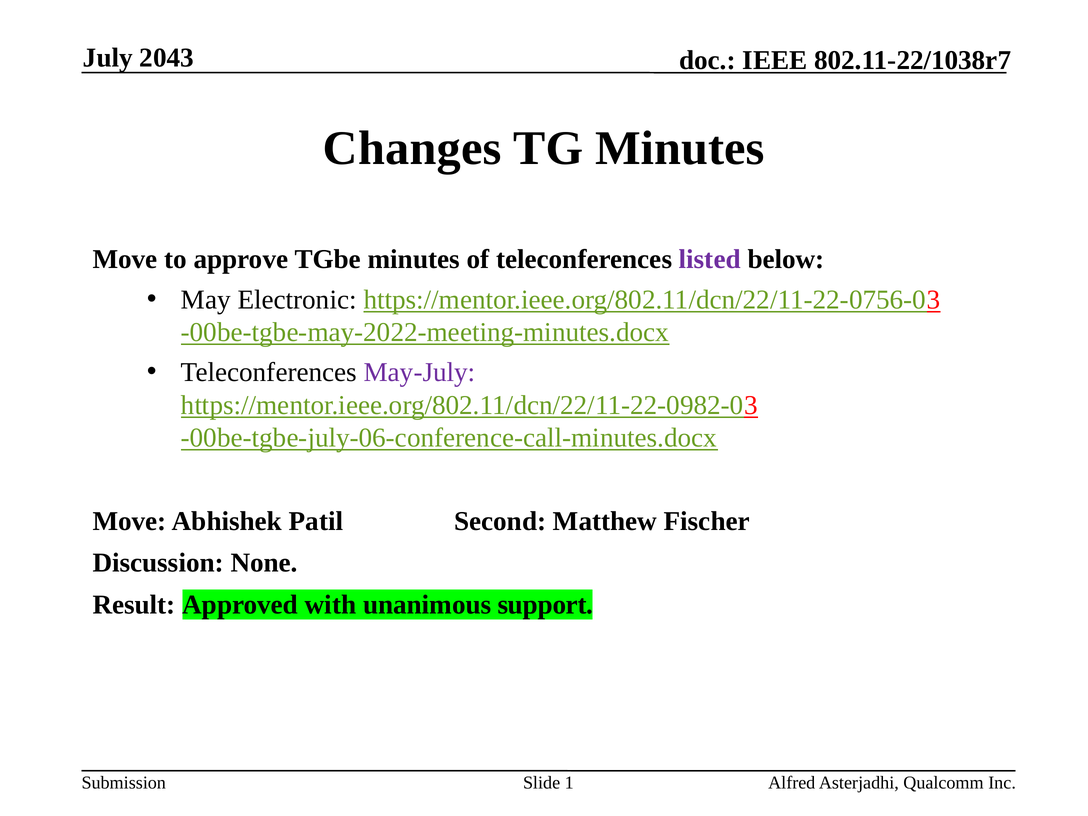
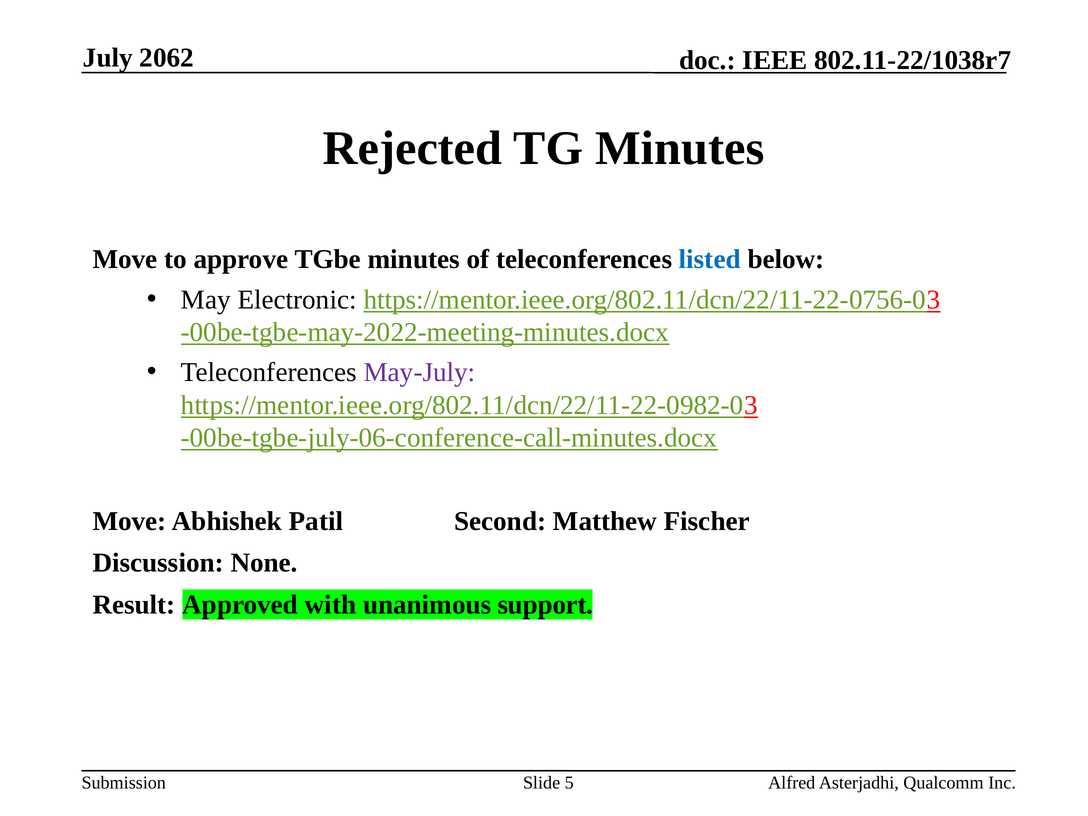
2043: 2043 -> 2062
Changes: Changes -> Rejected
listed colour: purple -> blue
1: 1 -> 5
